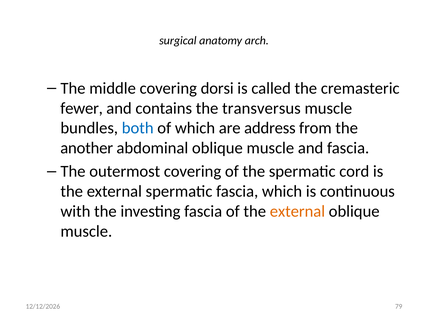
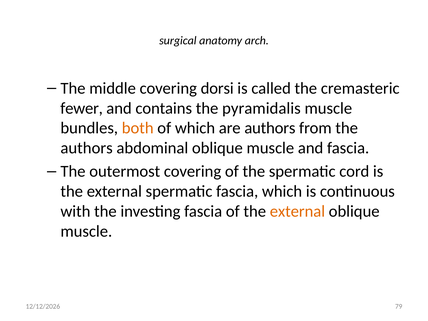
transversus: transversus -> pyramidalis
both colour: blue -> orange
are address: address -> authors
another at (87, 148): another -> authors
